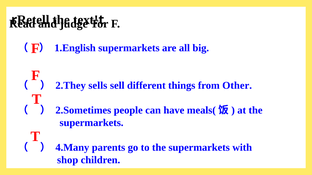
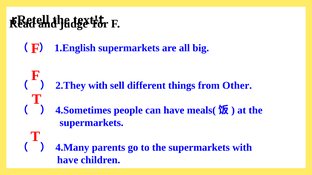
2.They sells: sells -> with
2.Sometimes: 2.Sometimes -> 4.Sometimes
shop at (68, 160): shop -> have
